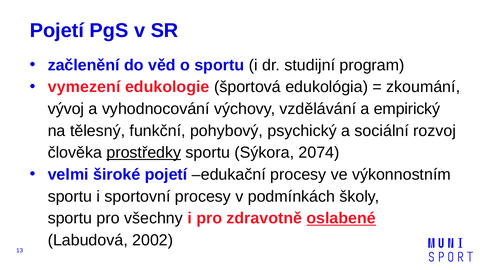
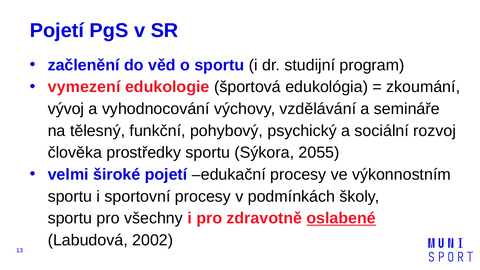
empirický: empirický -> semináře
prostředky underline: present -> none
2074: 2074 -> 2055
